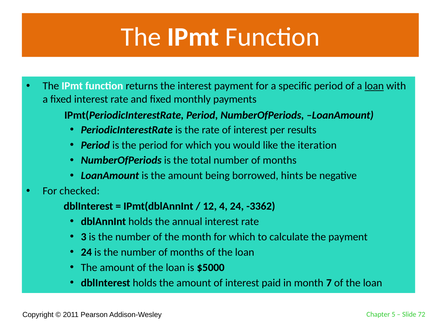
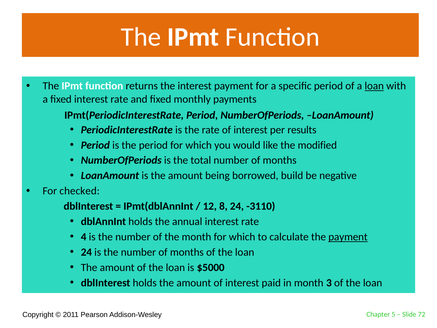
iteration: iteration -> modified
hints: hints -> build
4: 4 -> 8
-3362: -3362 -> -3110
3: 3 -> 4
payment at (348, 237) underline: none -> present
7: 7 -> 3
